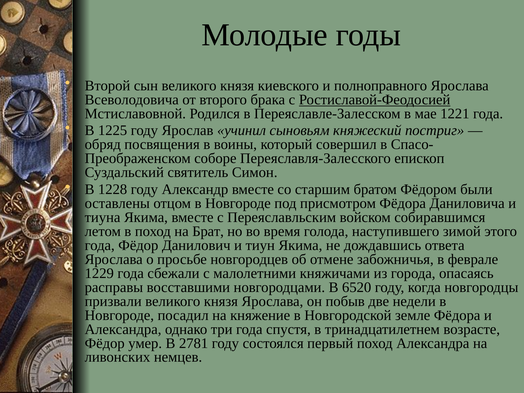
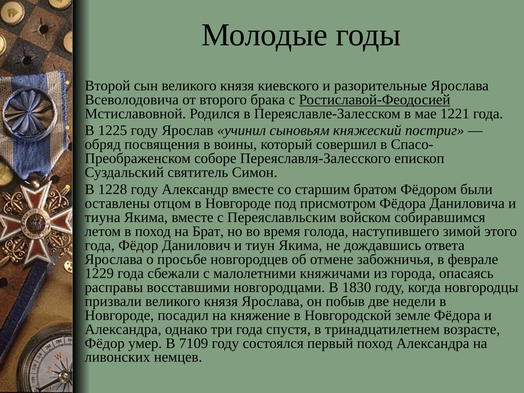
полноправного: полноправного -> разорительные
6520: 6520 -> 1830
2781: 2781 -> 7109
